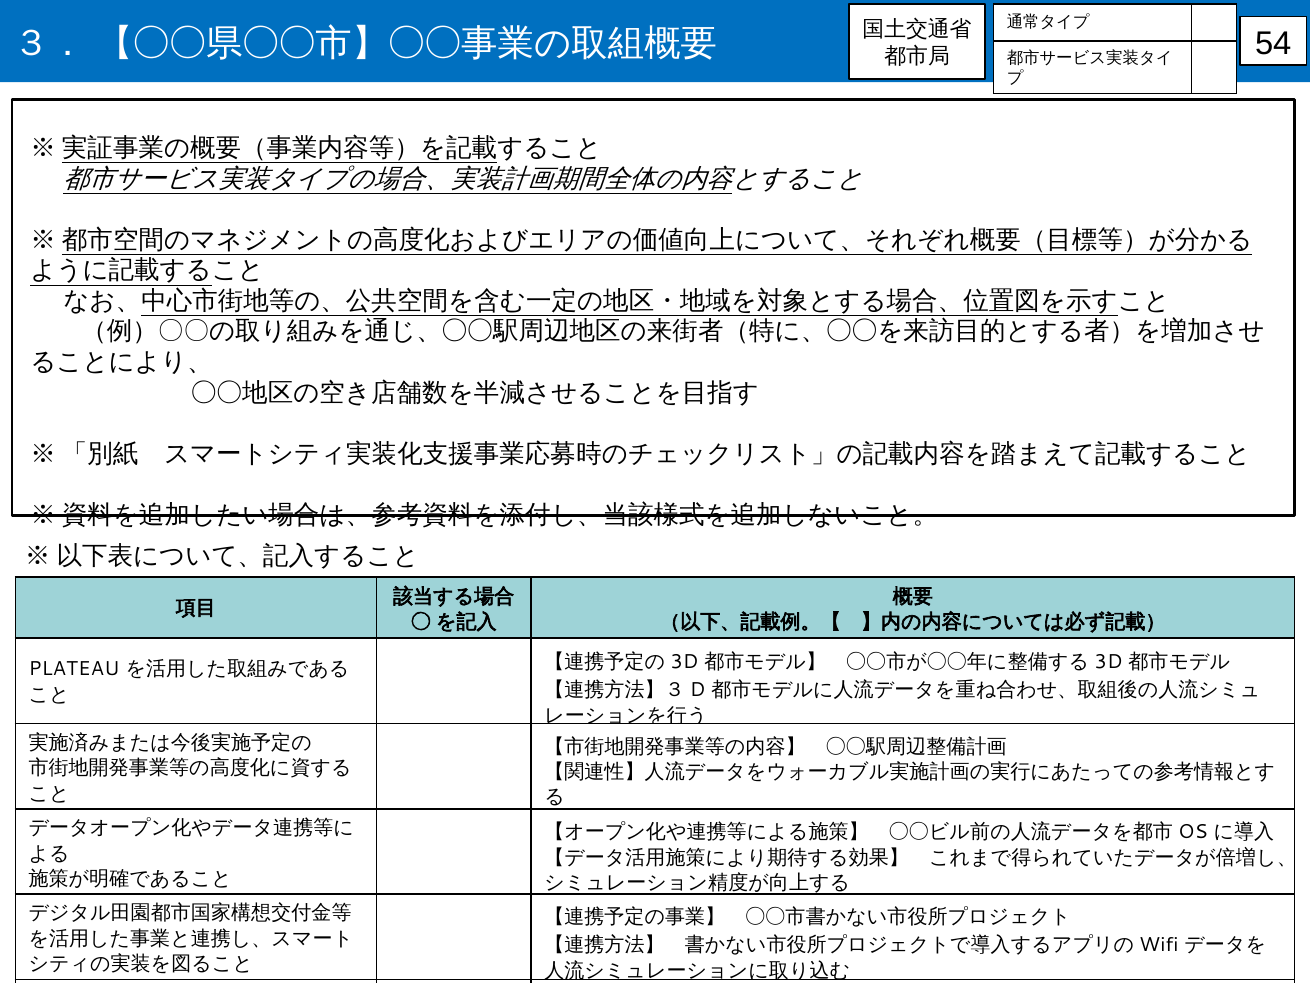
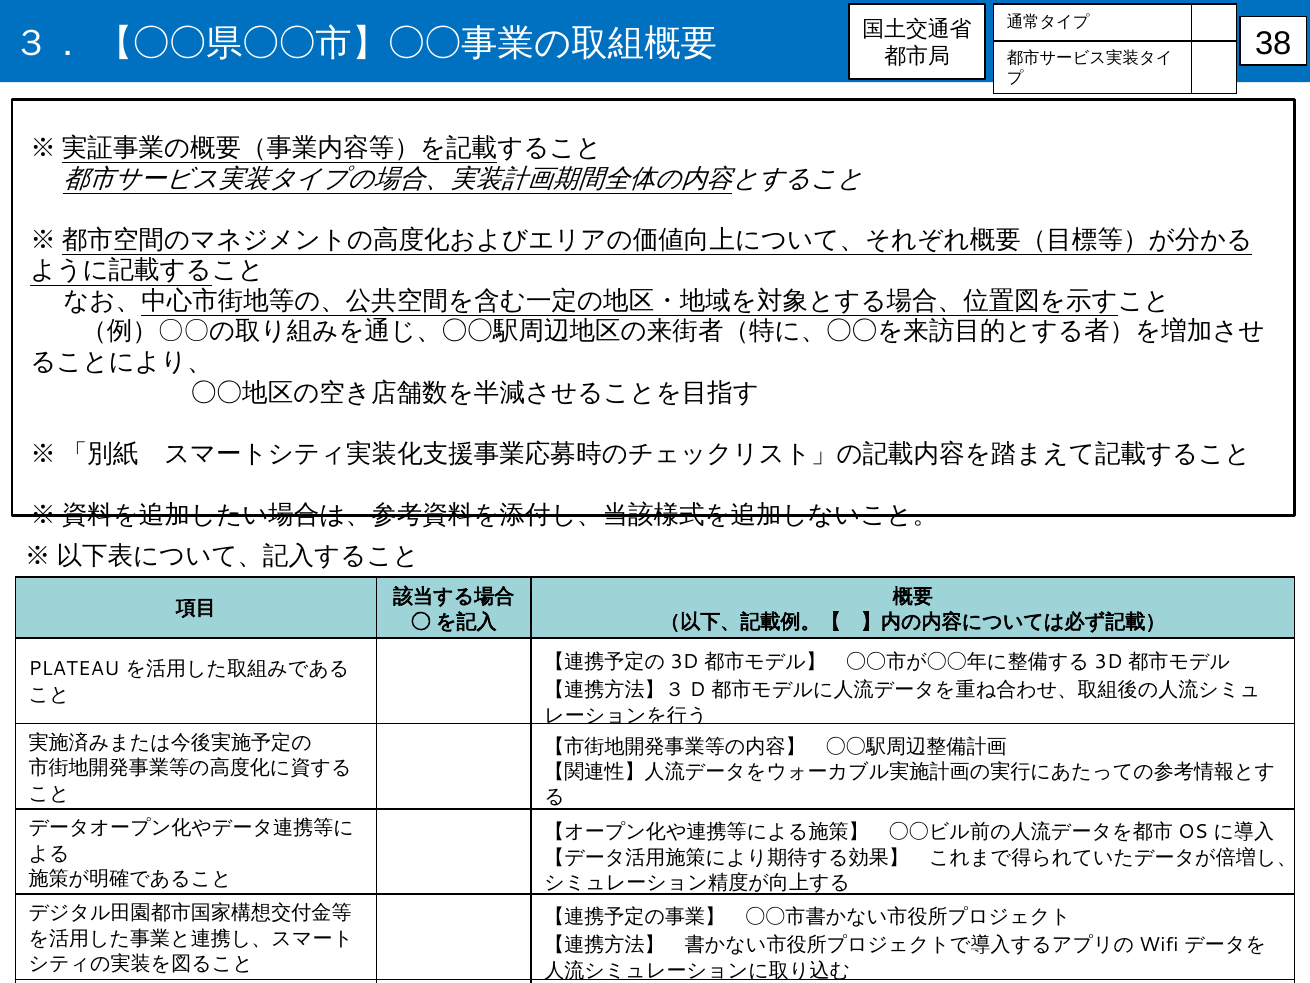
54: 54 -> 38
